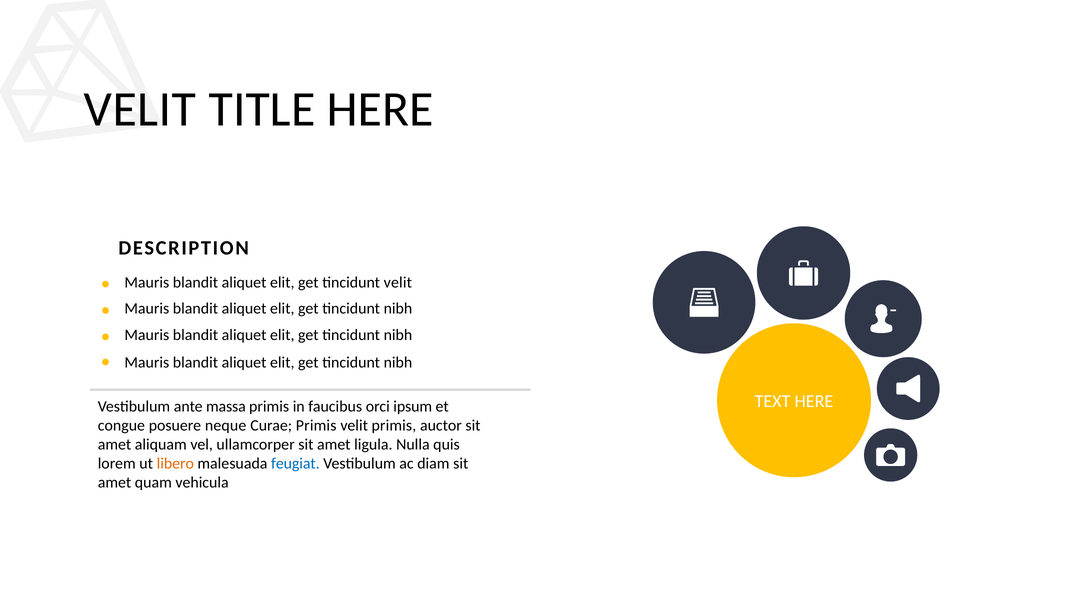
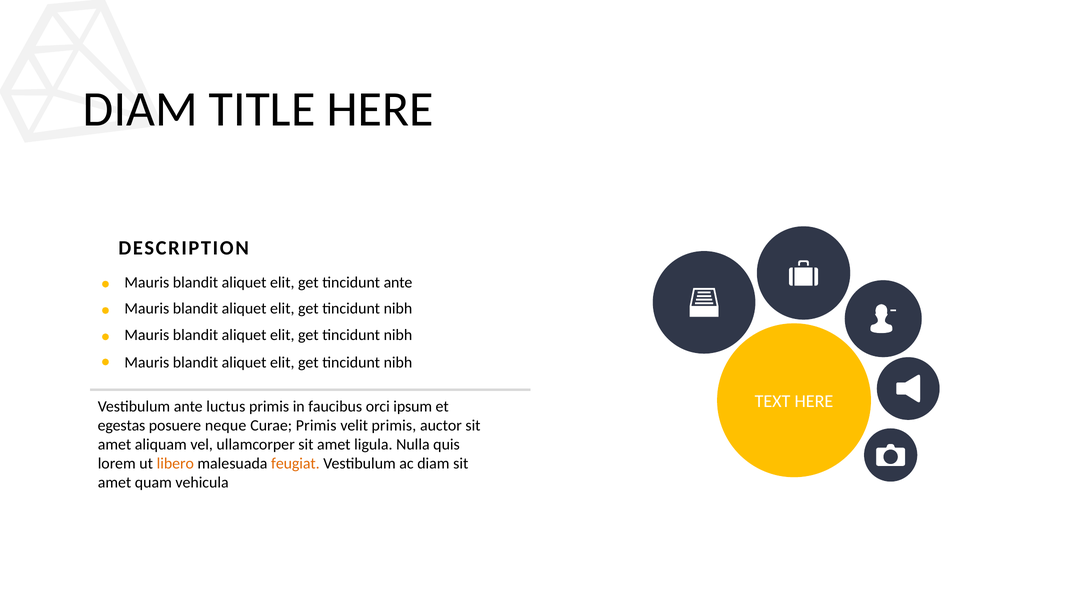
VELIT at (140, 109): VELIT -> DIAM
tincidunt velit: velit -> ante
massa: massa -> luctus
congue: congue -> egestas
feugiat colour: blue -> orange
